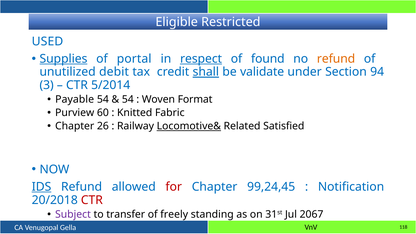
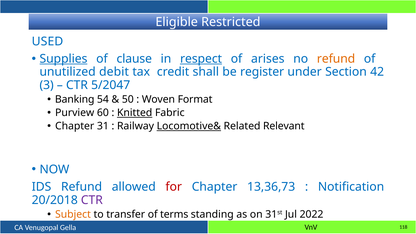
portal: portal -> clause
found: found -> arises
shall underline: present -> none
validate: validate -> register
94: 94 -> 42
5/2014: 5/2014 -> 5/2047
Payable: Payable -> Banking
54 at (128, 99): 54 -> 50
Knitted underline: none -> present
26: 26 -> 31
Satisfied: Satisfied -> Relevant
IDS underline: present -> none
99,24,45: 99,24,45 -> 13,36,73
CTR at (92, 200) colour: red -> purple
Subject colour: purple -> orange
freely: freely -> terms
2067: 2067 -> 2022
